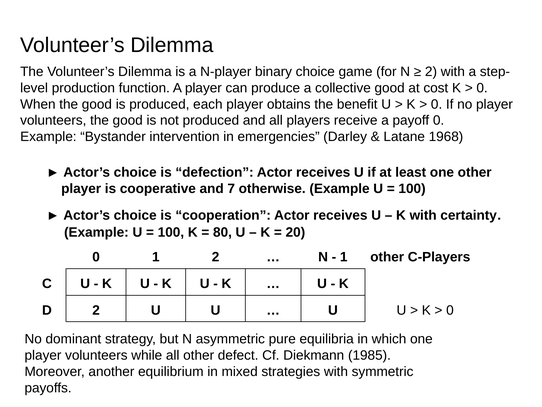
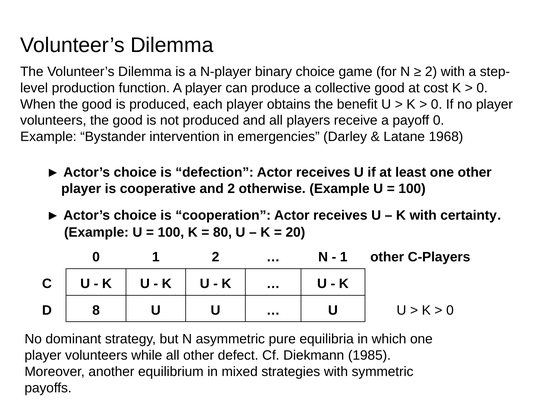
and 7: 7 -> 2
D 2: 2 -> 8
